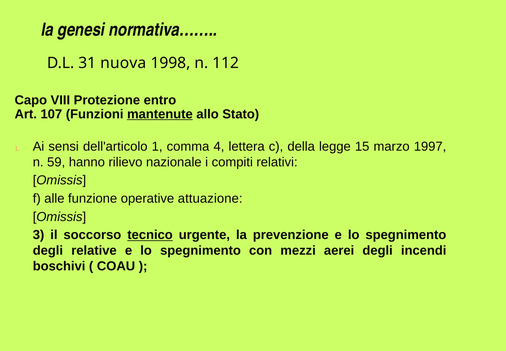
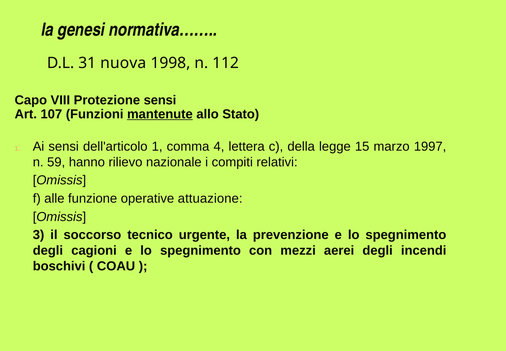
Protezione entro: entro -> sensi
tecnico underline: present -> none
relative: relative -> cagioni
